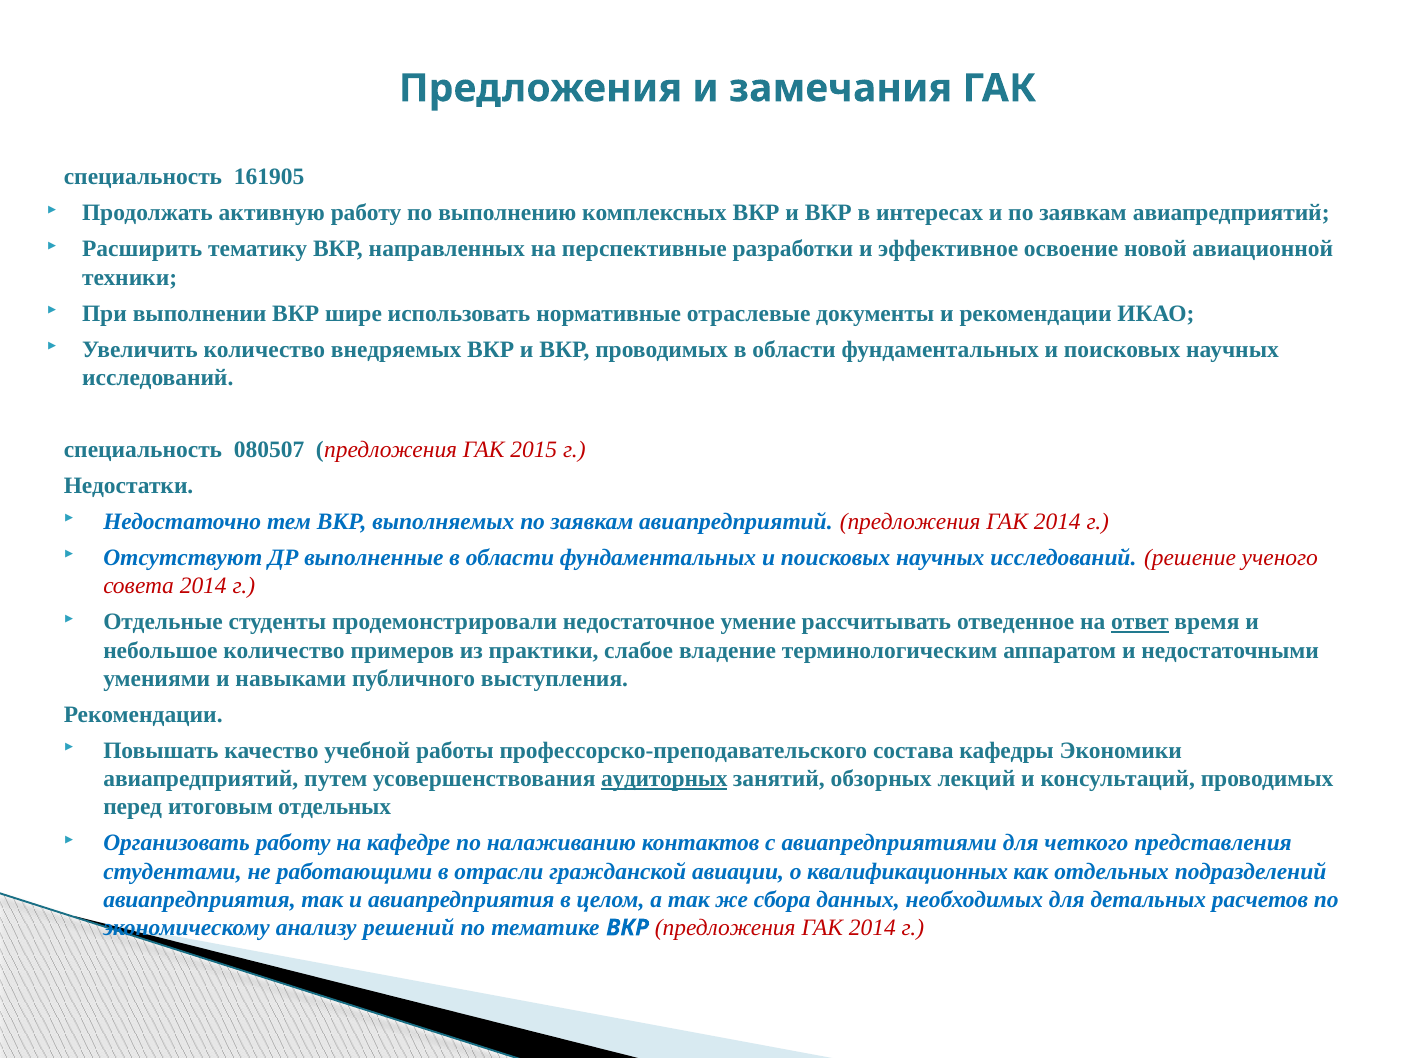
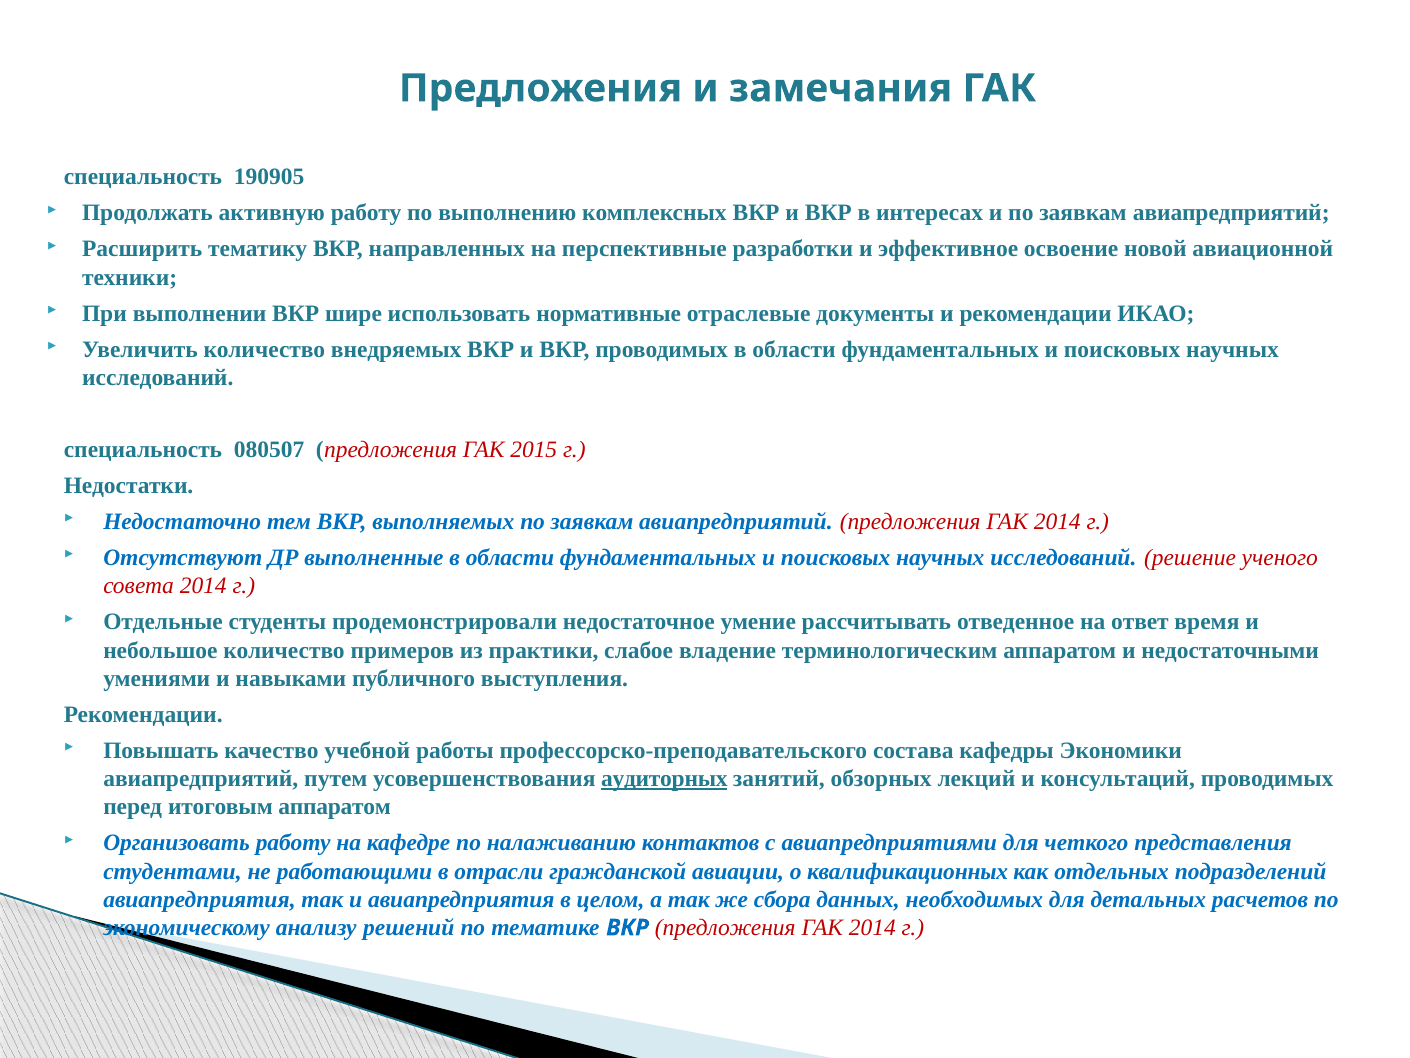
161905: 161905 -> 190905
ответ underline: present -> none
итоговым отдельных: отдельных -> аппаратом
